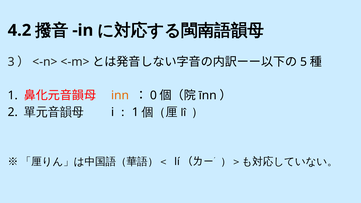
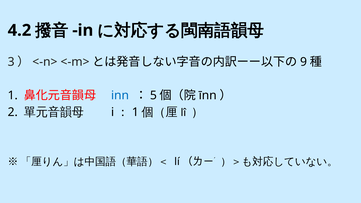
5: 5 -> 9
inn colour: orange -> blue
0: 0 -> 5
